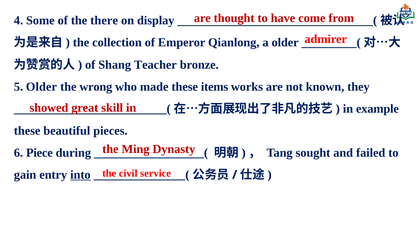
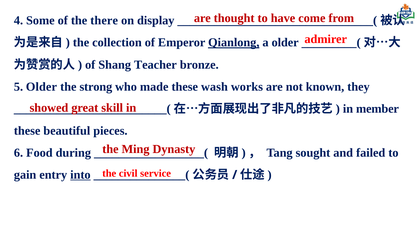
Qianlong underline: none -> present
wrong: wrong -> strong
items: items -> wash
example: example -> member
Piece: Piece -> Food
